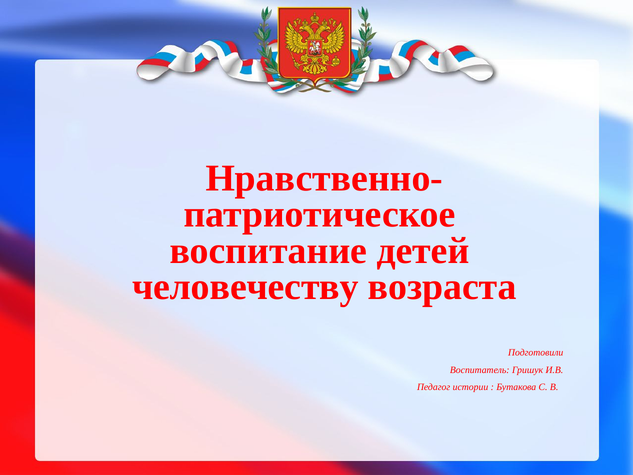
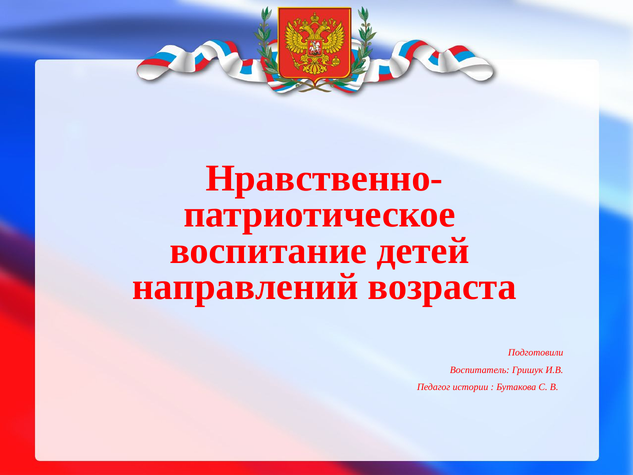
человечеству: человечеству -> направлений
